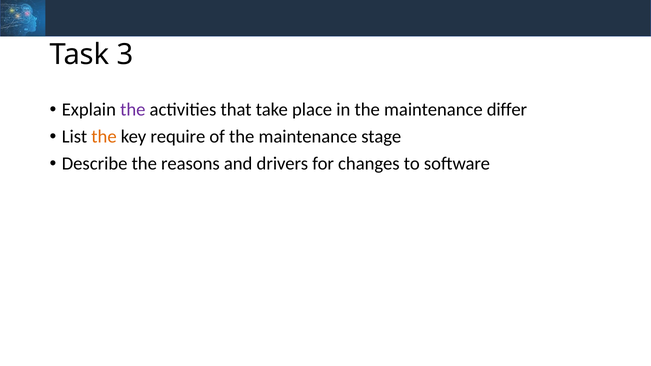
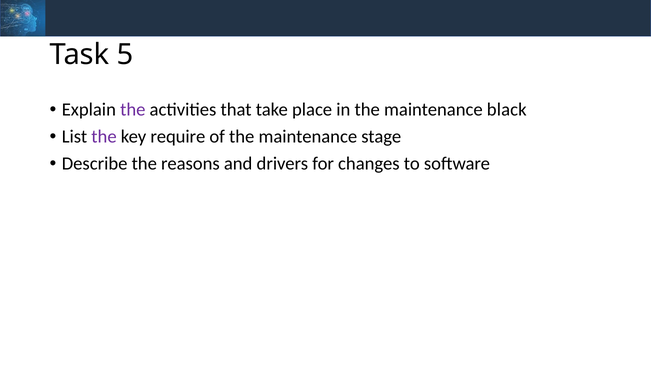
3: 3 -> 5
differ: differ -> black
the at (104, 137) colour: orange -> purple
